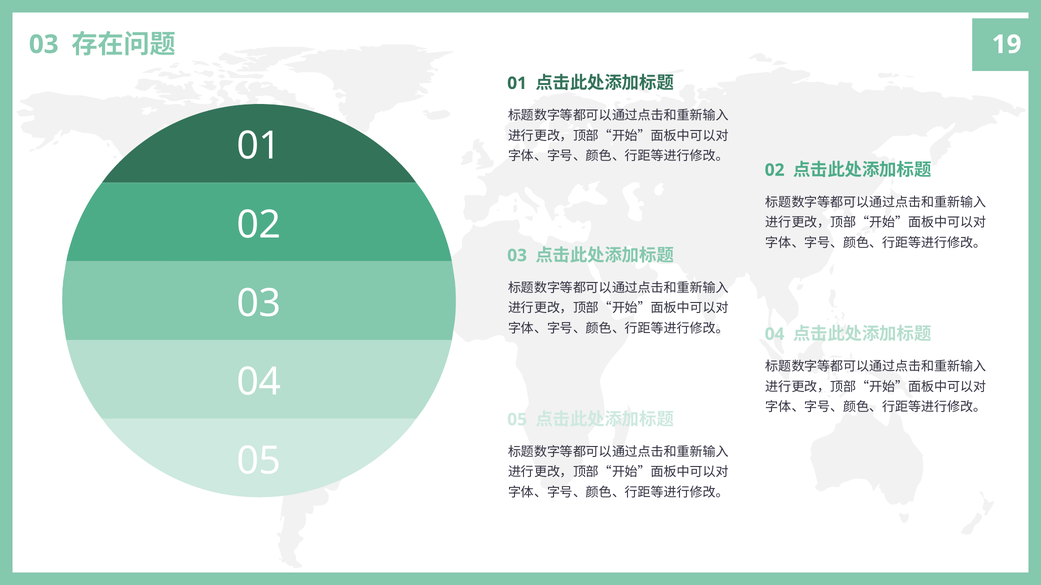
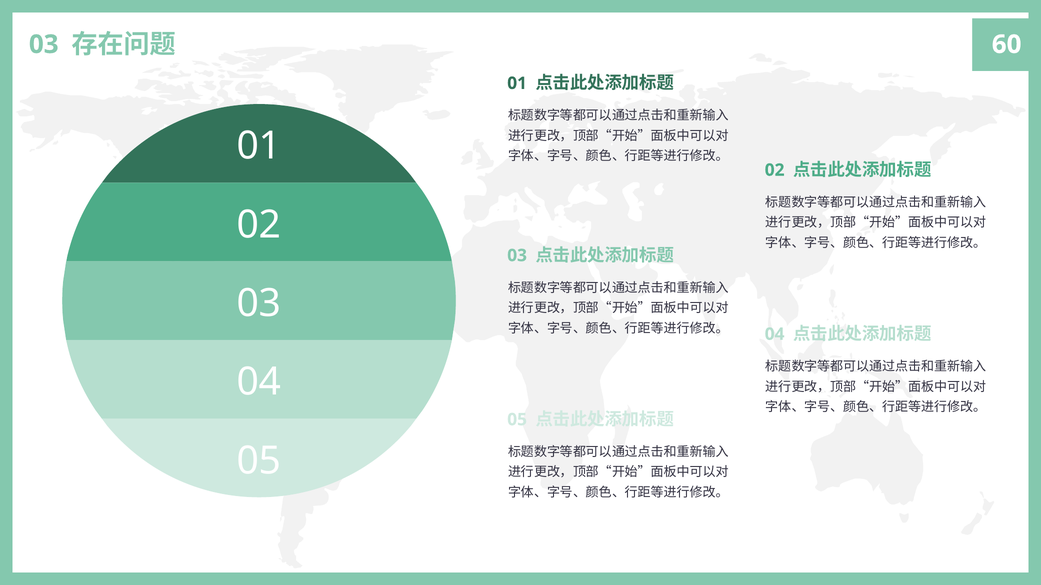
19: 19 -> 60
